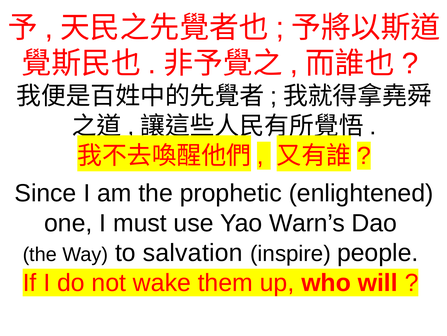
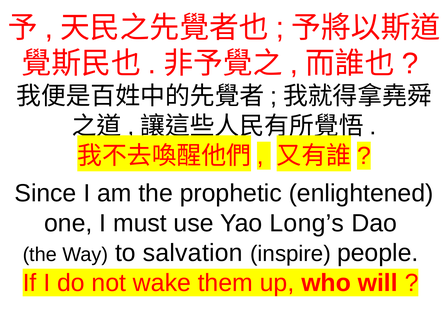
Warn’s: Warn’s -> Long’s
